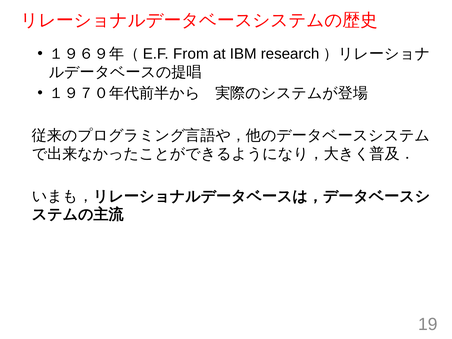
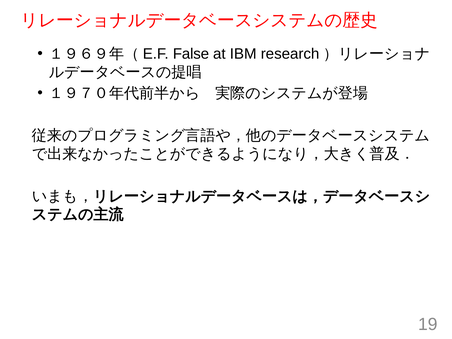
From: From -> False
